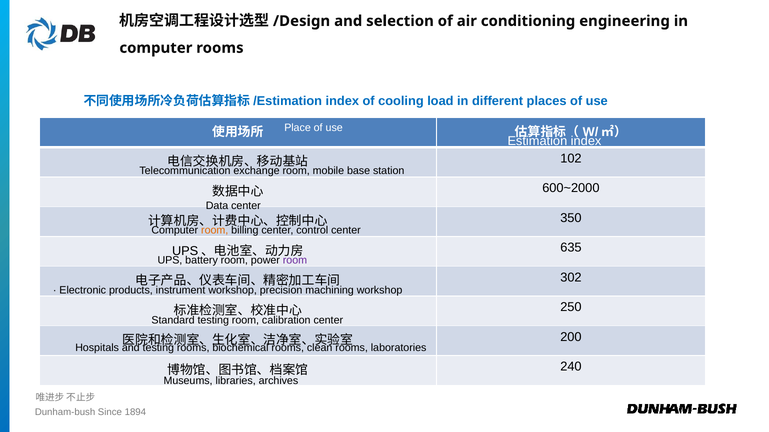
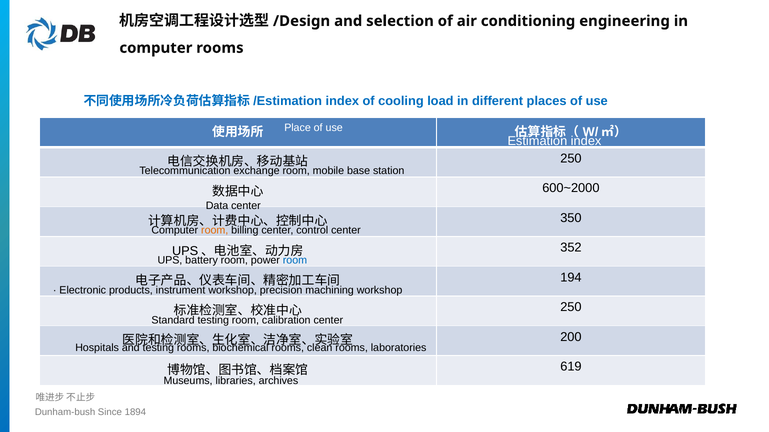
102 at (571, 159): 102 -> 250
635: 635 -> 352
room at (295, 260) colour: purple -> blue
302: 302 -> 194
240: 240 -> 619
